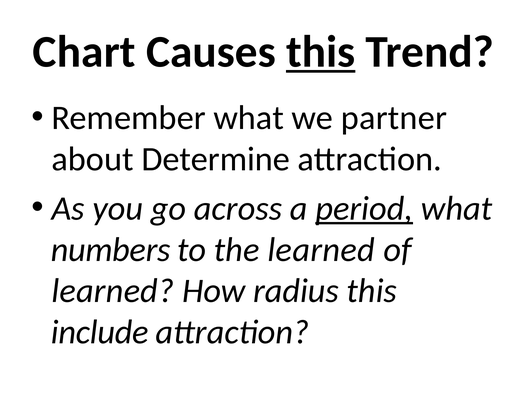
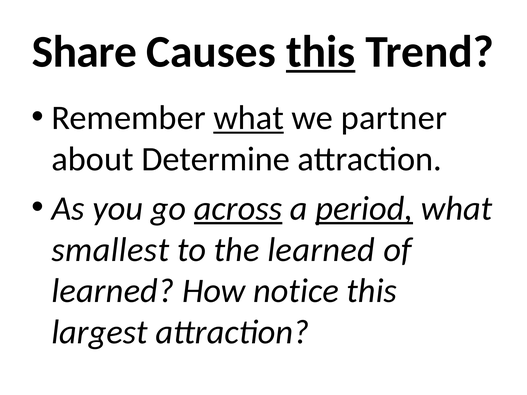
Chart: Chart -> Share
what at (249, 118) underline: none -> present
across underline: none -> present
numbers: numbers -> smallest
radius: radius -> notice
include: include -> largest
